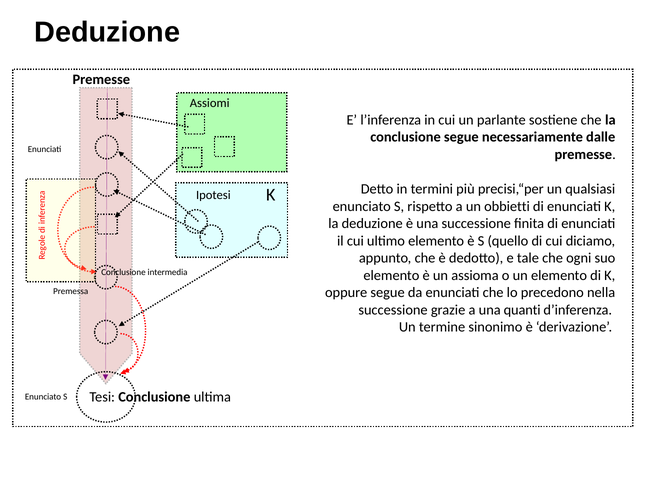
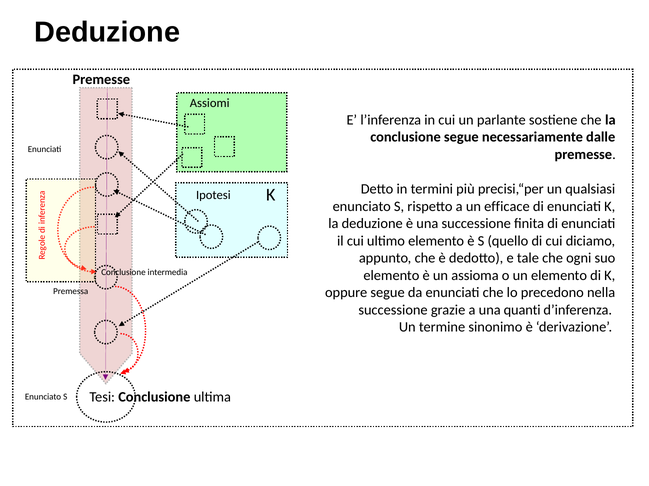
obbietti: obbietti -> efficace
